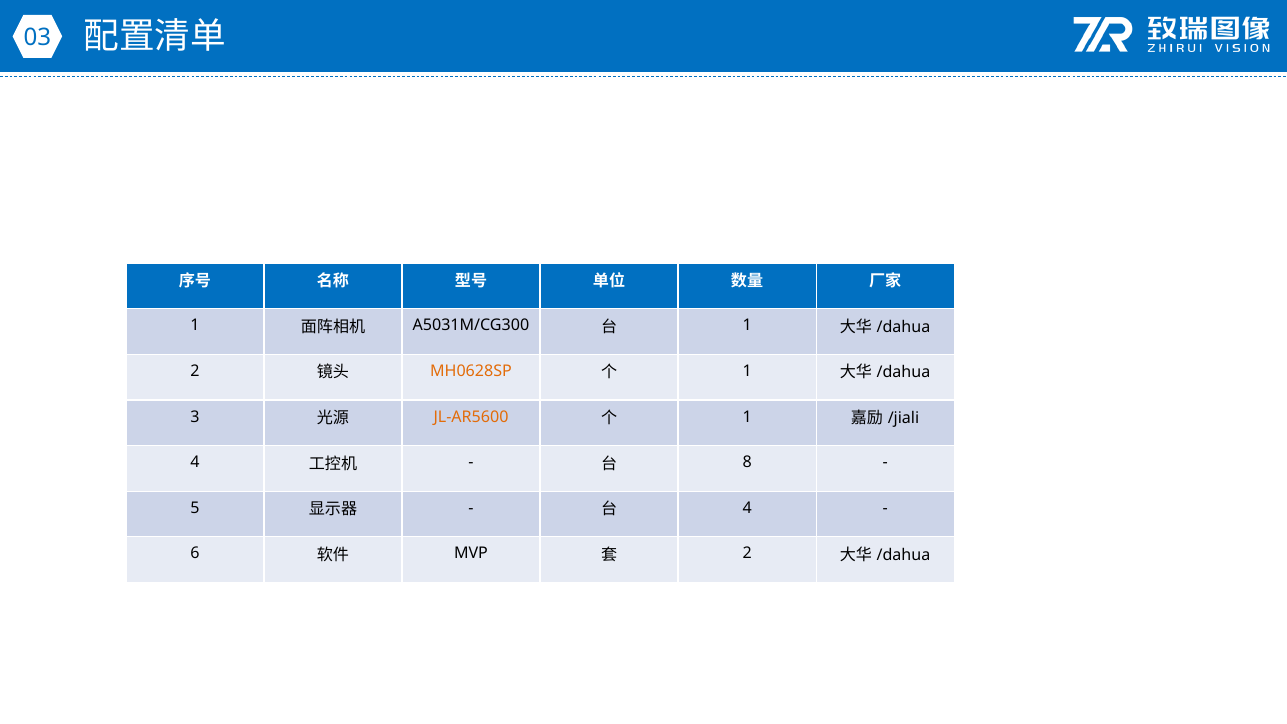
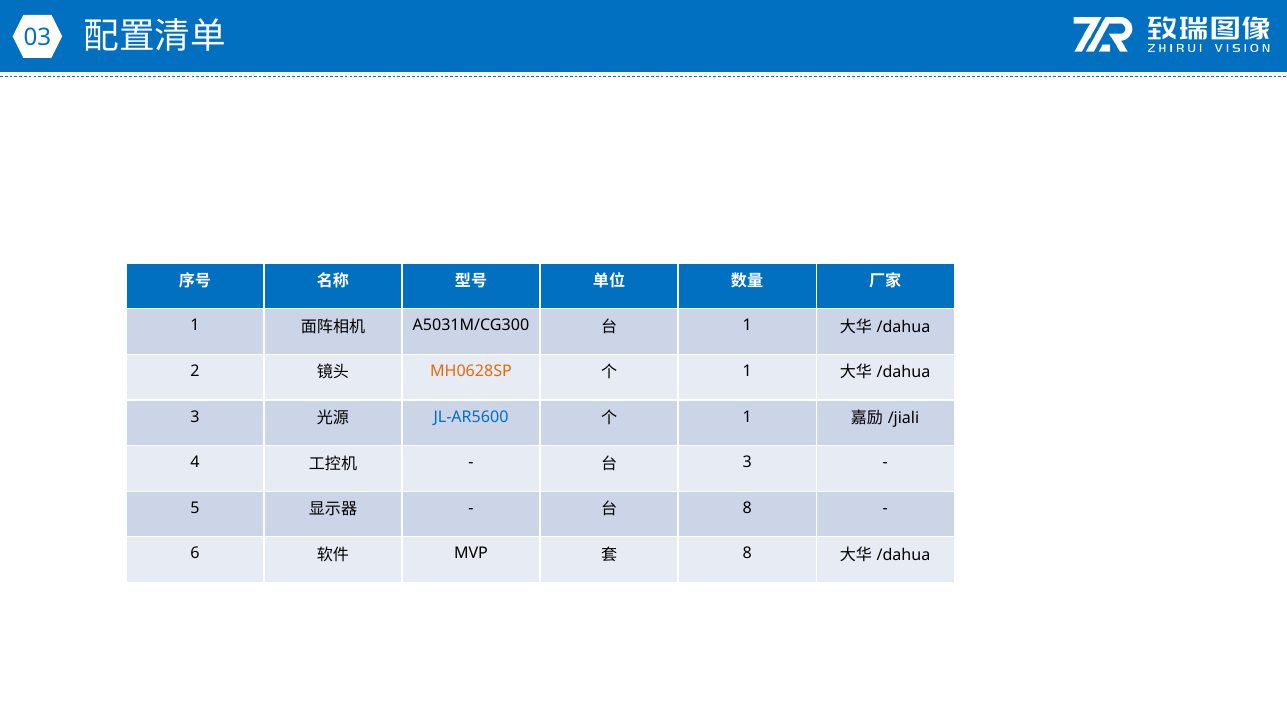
JL-AR5600 colour: orange -> blue
8 at (747, 462): 8 -> 3
4 at (747, 508): 4 -> 8
2 at (747, 554): 2 -> 8
